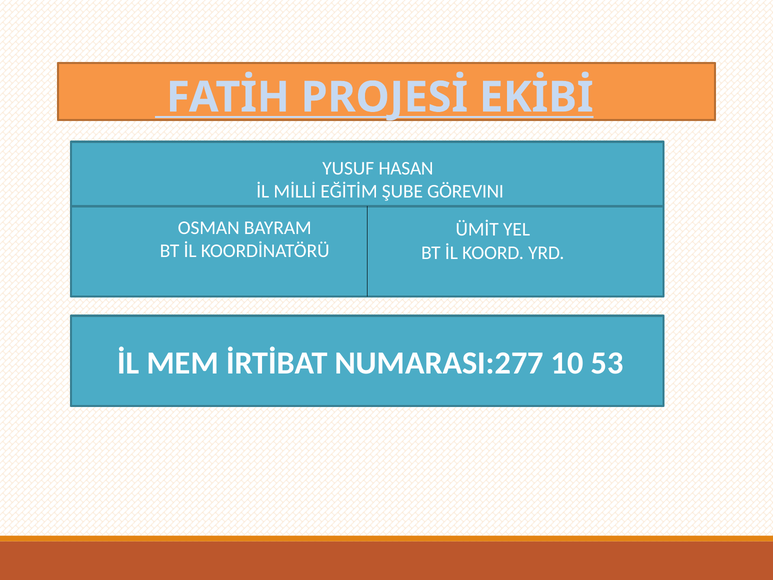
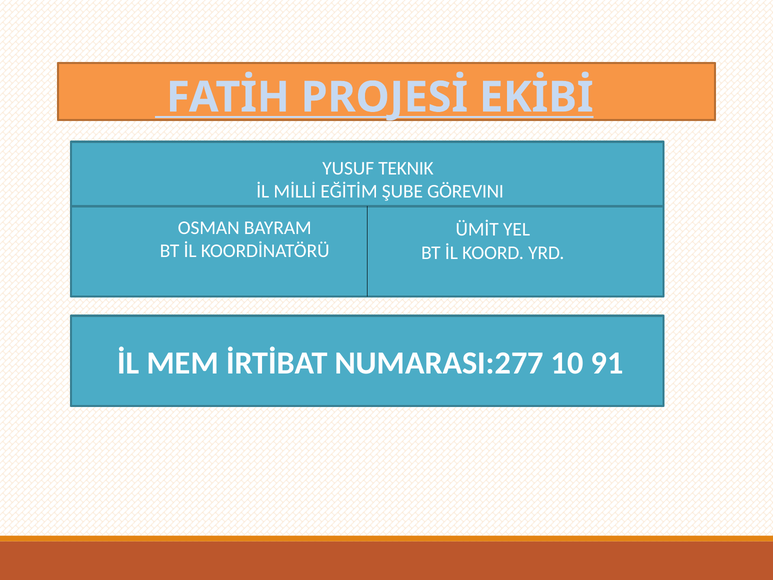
HASAN: HASAN -> TEKNIK
53: 53 -> 91
